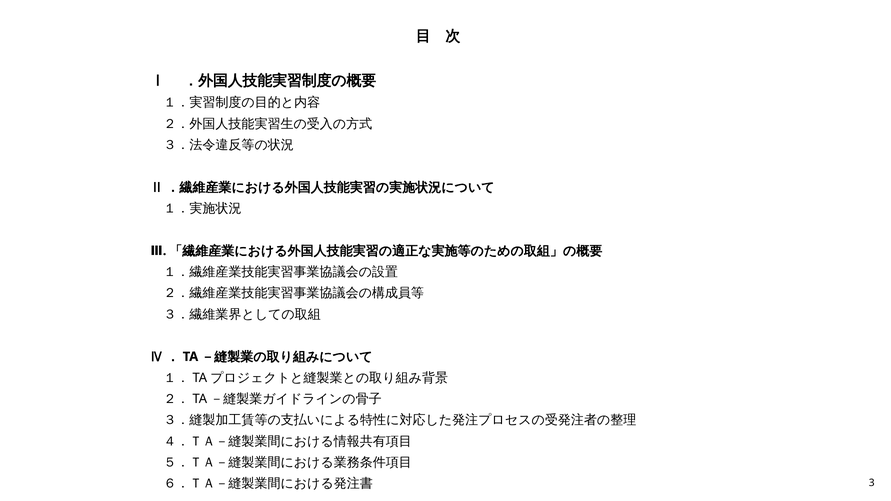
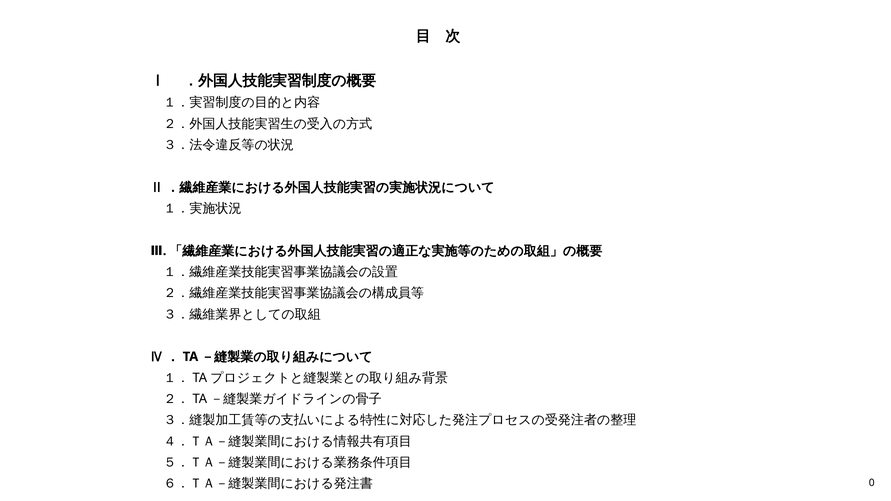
3: 3 -> 0
